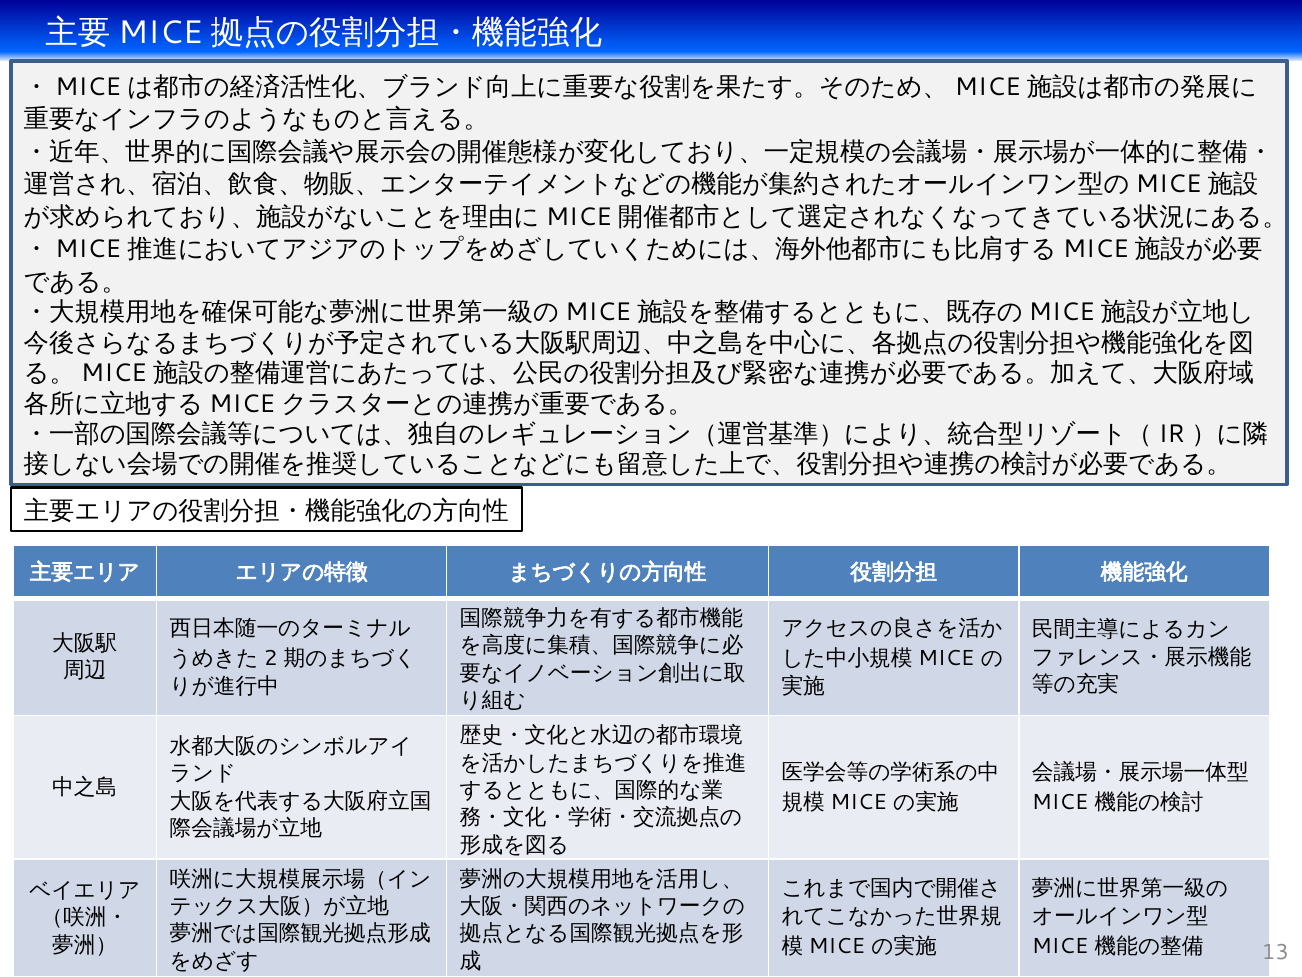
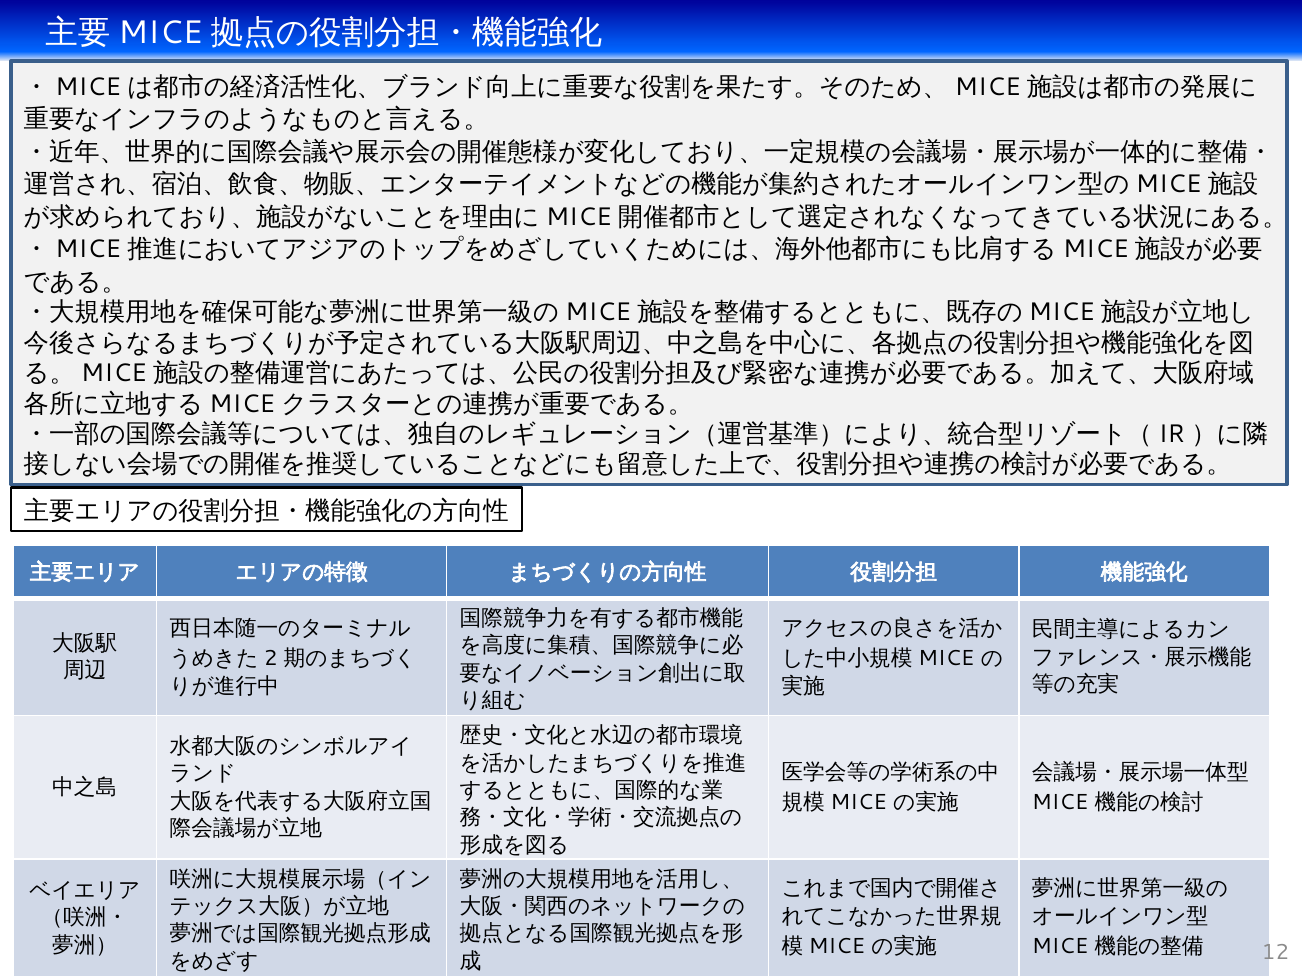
13: 13 -> 12
